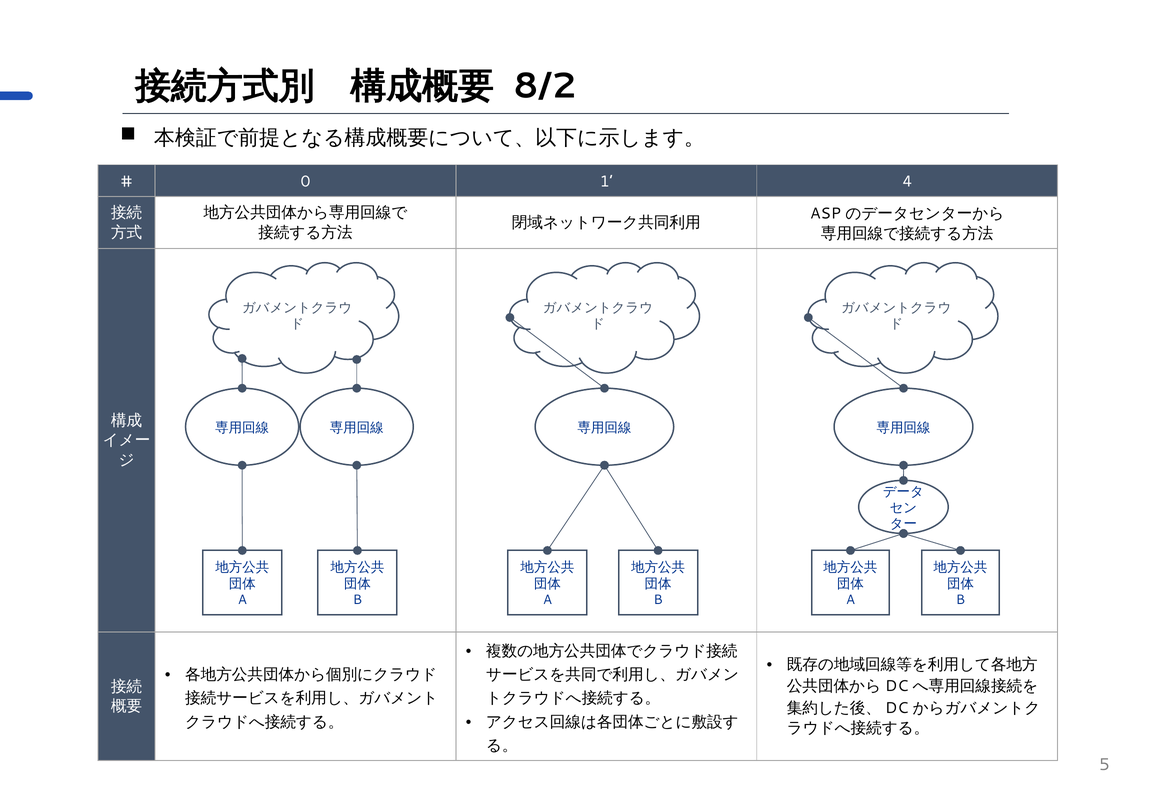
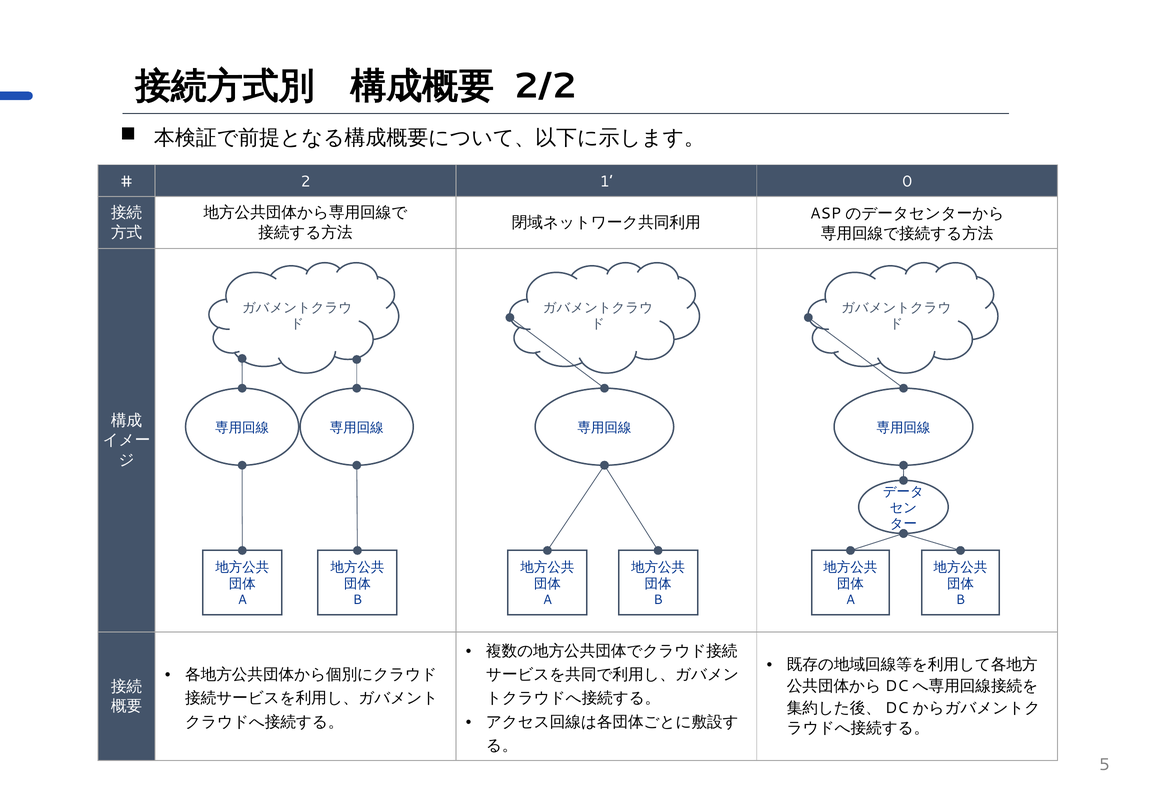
8/2: 8/2 -> 2/2
0: 0 -> 2
4: 4 -> 0
